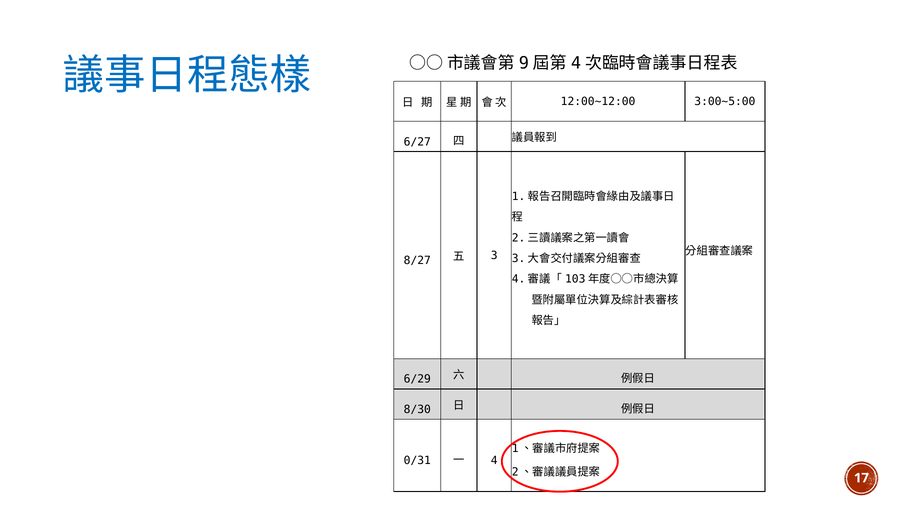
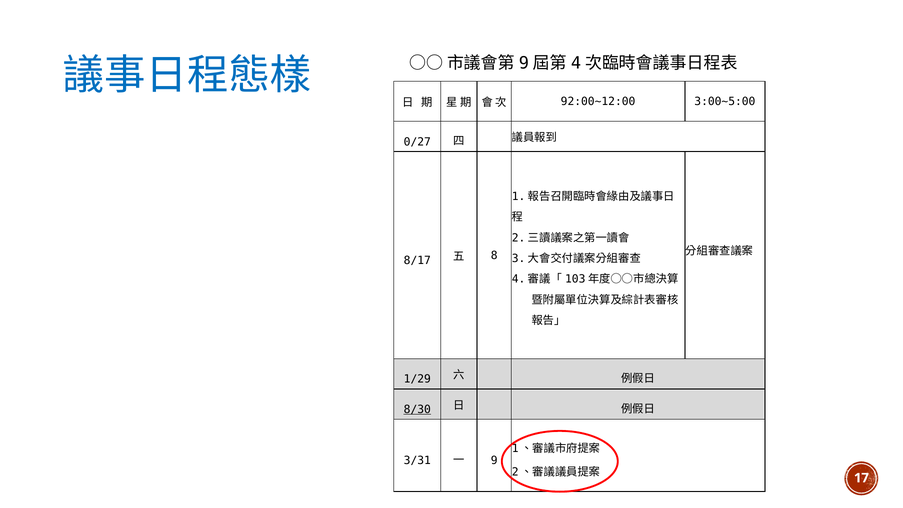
12:00~12:00: 12:00~12:00 -> 92:00~12:00
6/27: 6/27 -> 0/27
8/27: 8/27 -> 8/17
3: 3 -> 8
6/29: 6/29 -> 1/29
8/30 underline: none -> present
0/31: 0/31 -> 3/31
4: 4 -> 9
